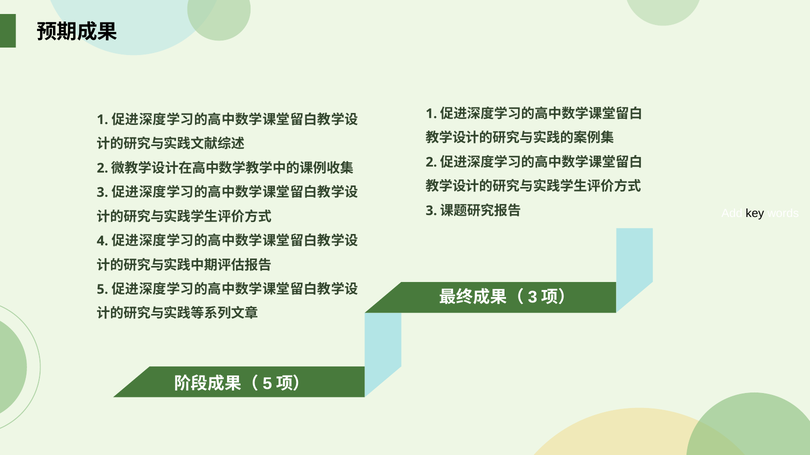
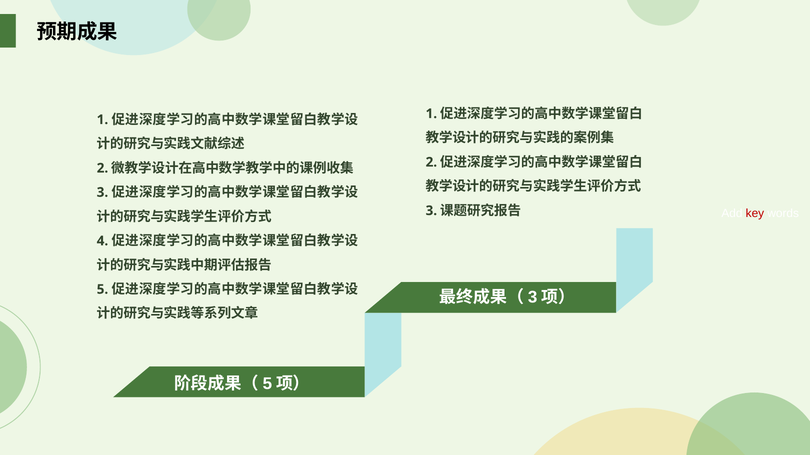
key colour: black -> red
